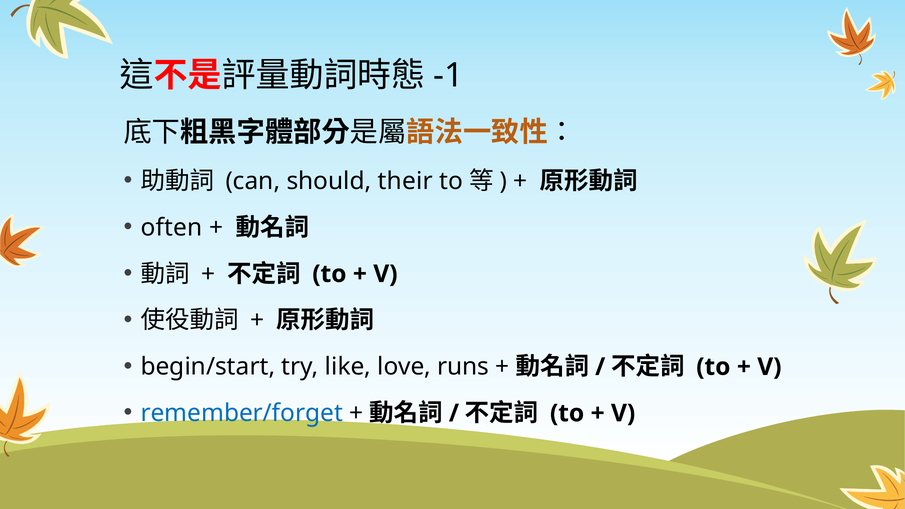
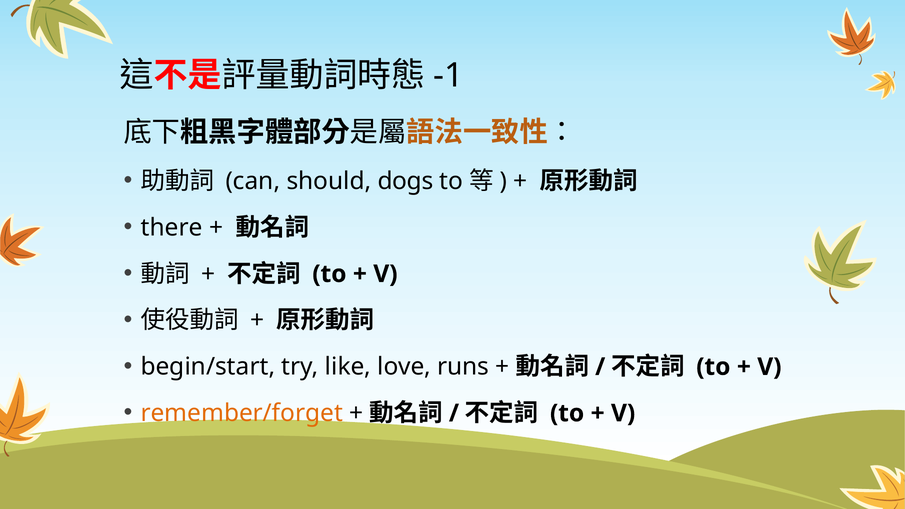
their: their -> dogs
often: often -> there
remember/forget colour: blue -> orange
